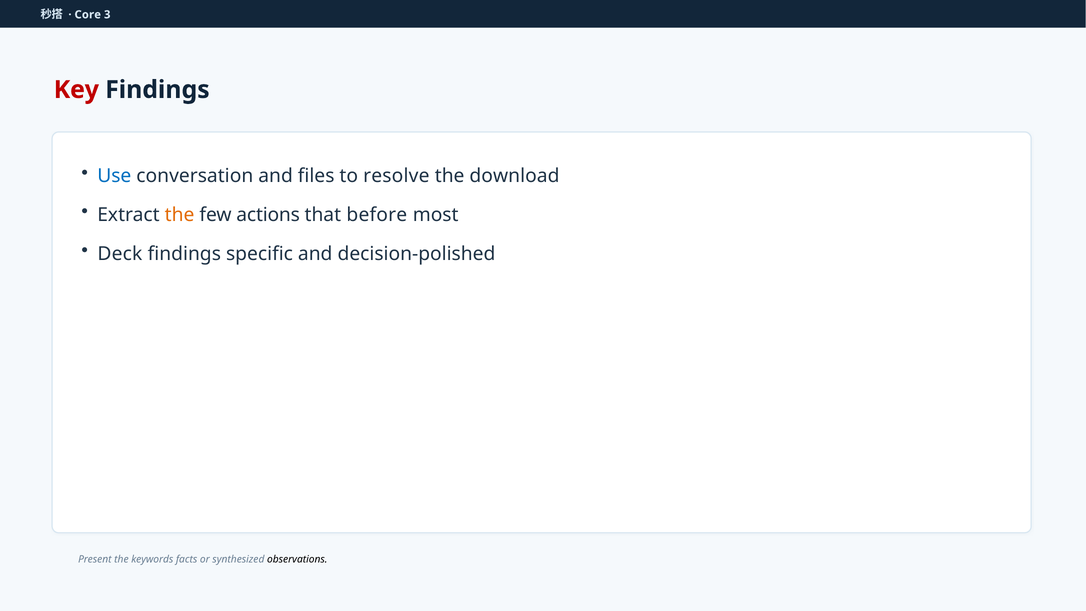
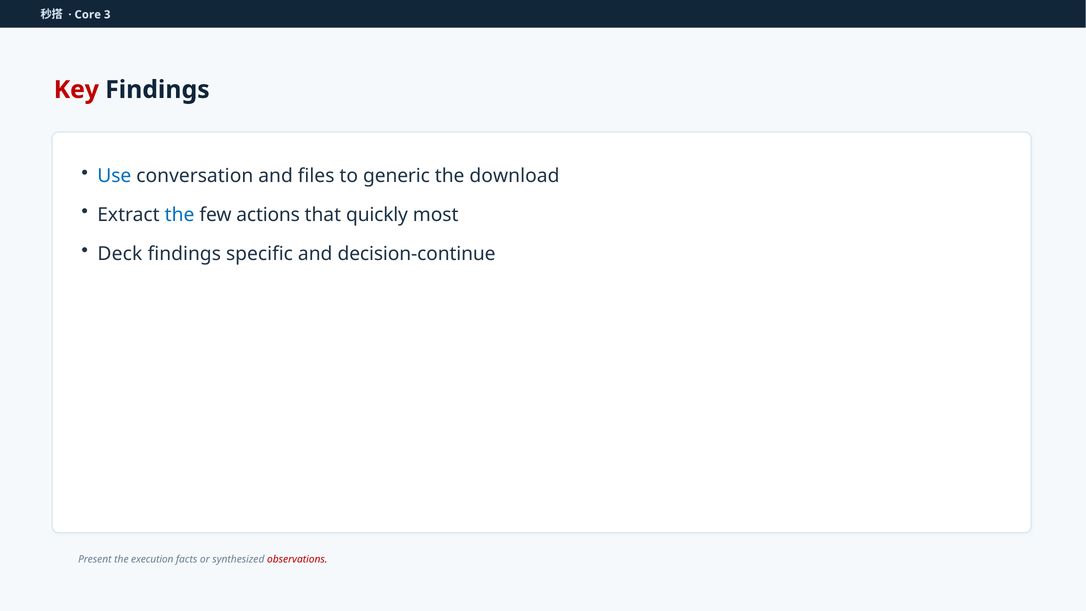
resolve: resolve -> generic
the at (180, 215) colour: orange -> blue
before: before -> quickly
decision-polished: decision-polished -> decision-continue
keywords: keywords -> execution
observations colour: black -> red
